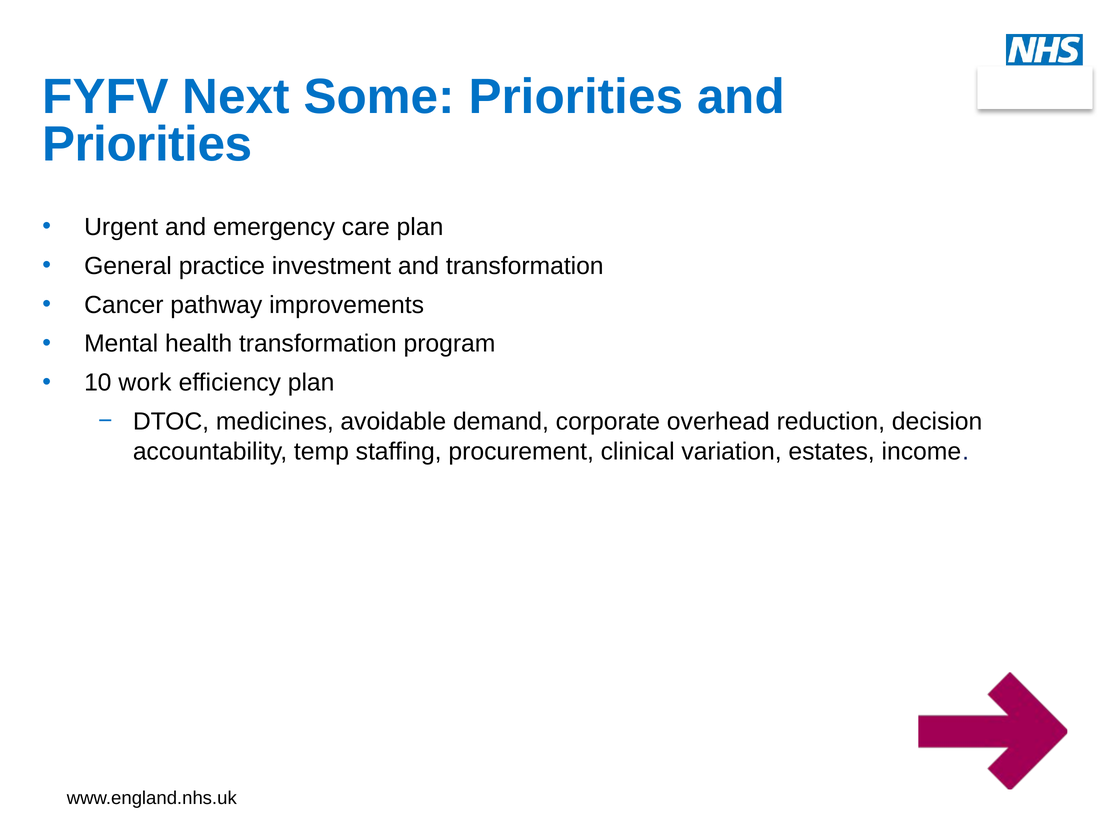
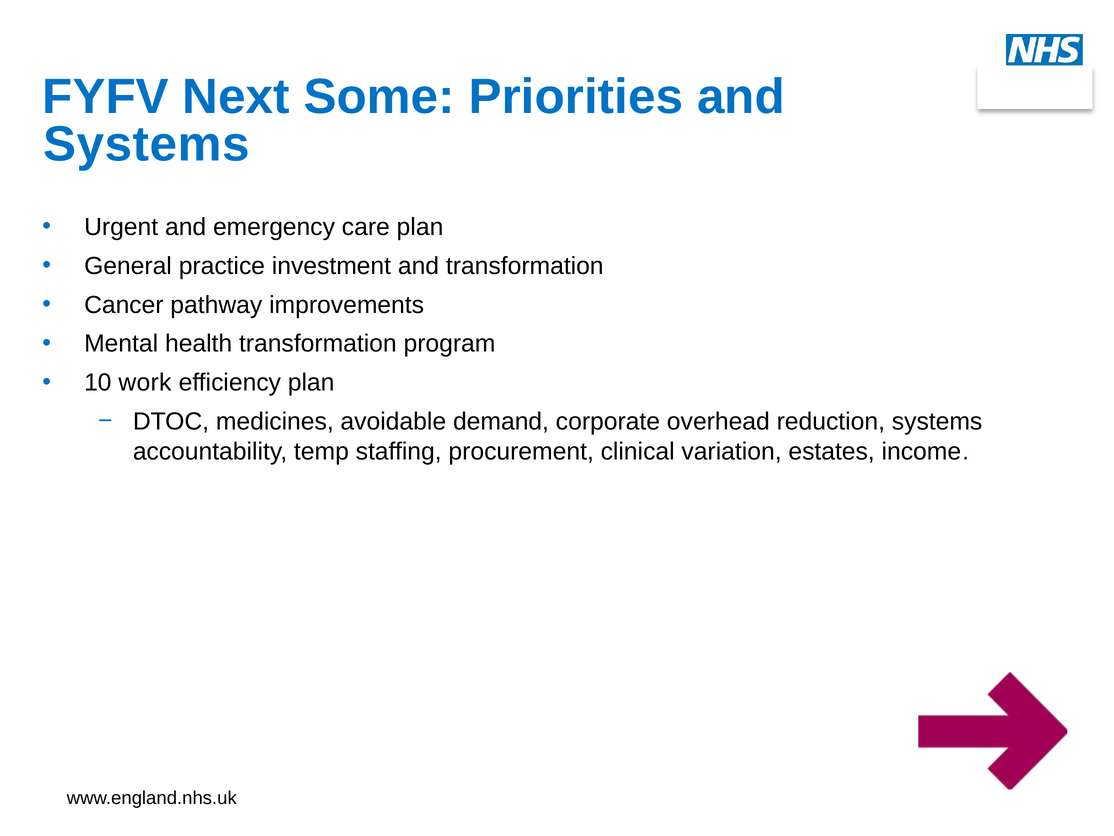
Priorities at (147, 144): Priorities -> Systems
reduction decision: decision -> systems
